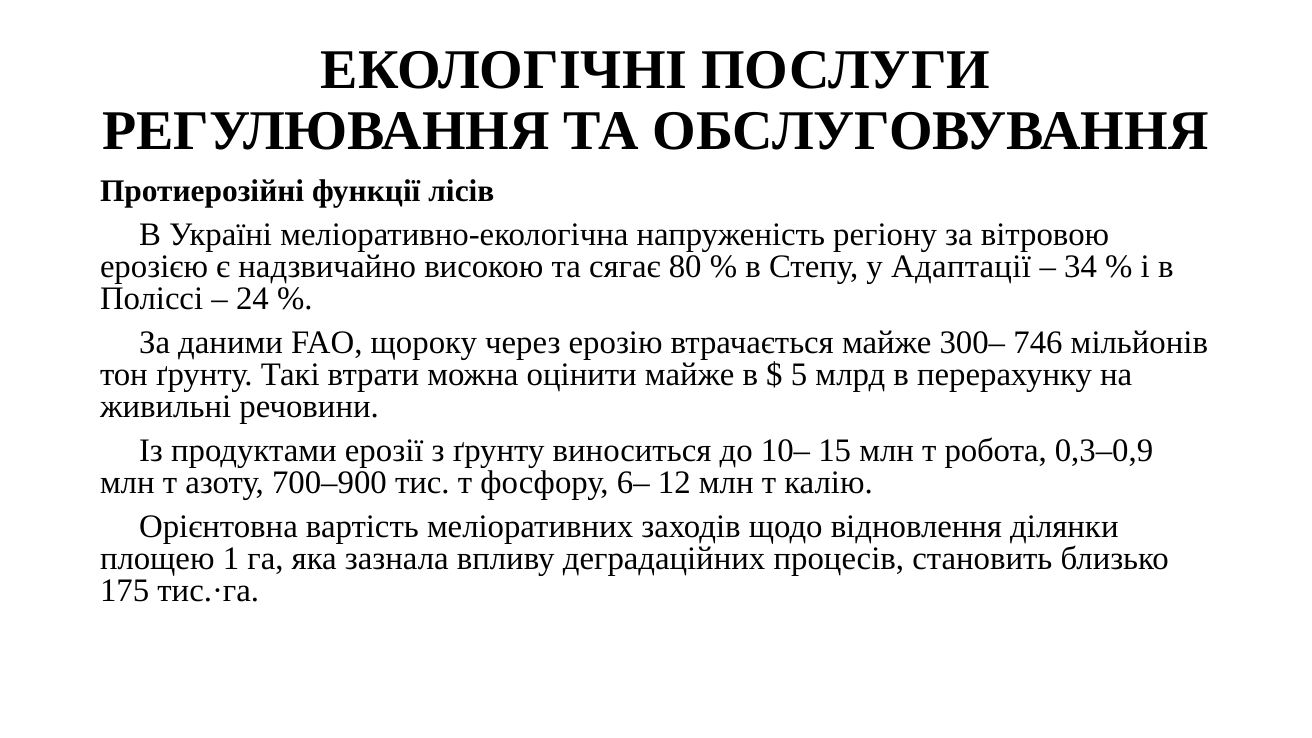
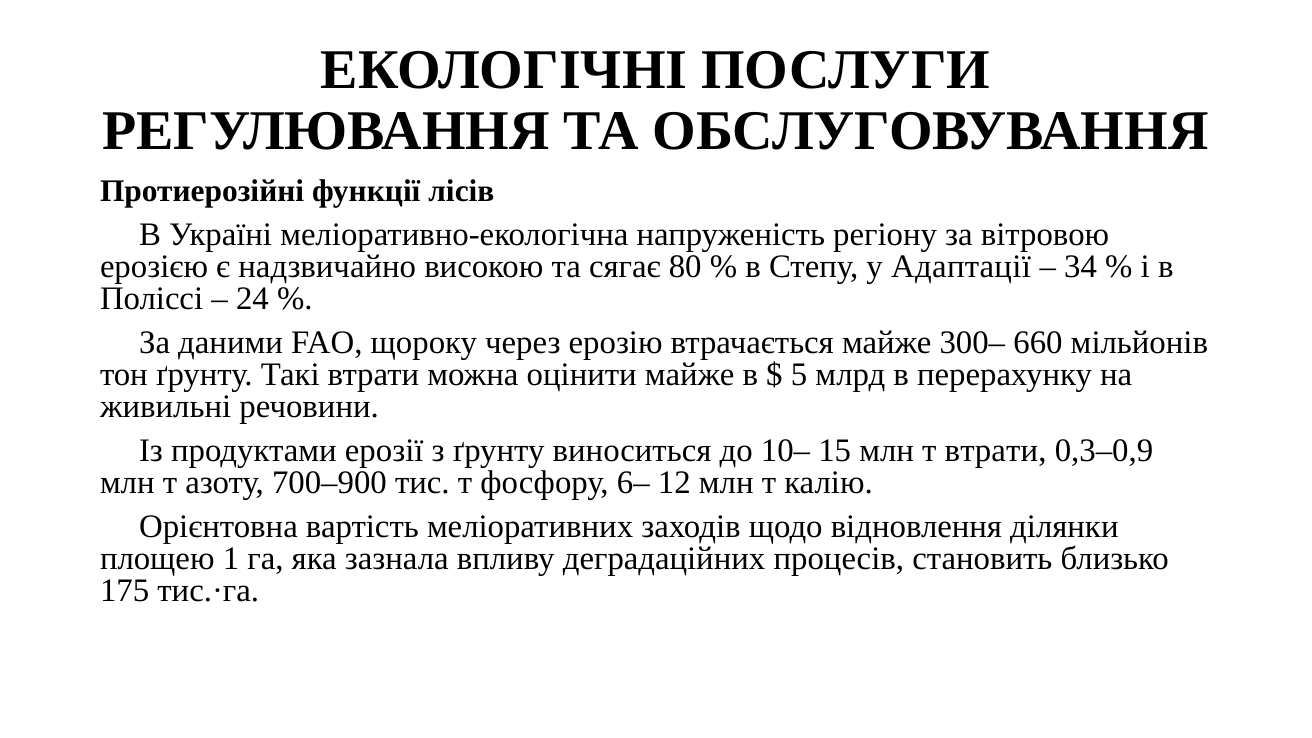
746: 746 -> 660
т робота: робота -> втрати
